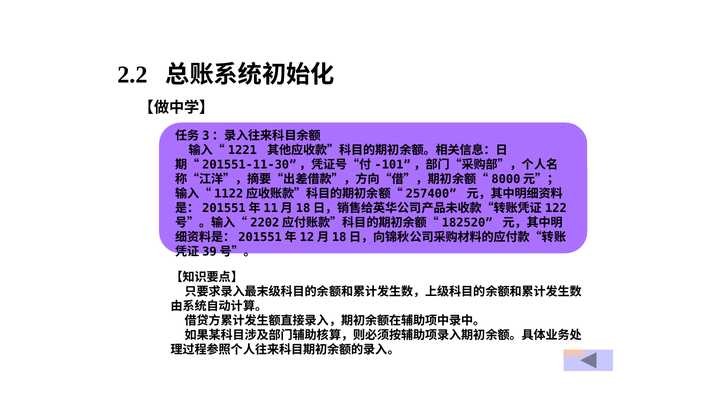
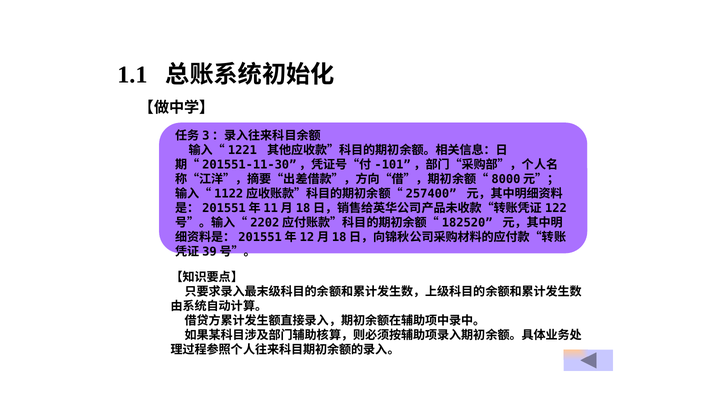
2.2: 2.2 -> 1.1
